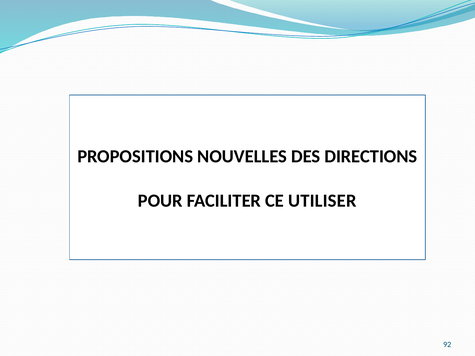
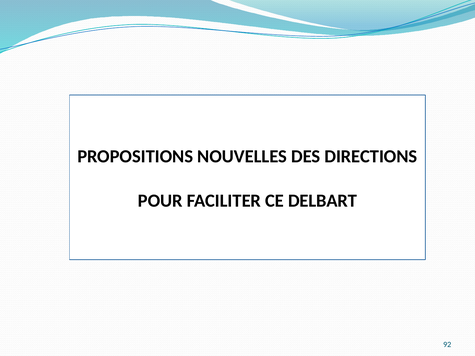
UTILISER: UTILISER -> DELBART
